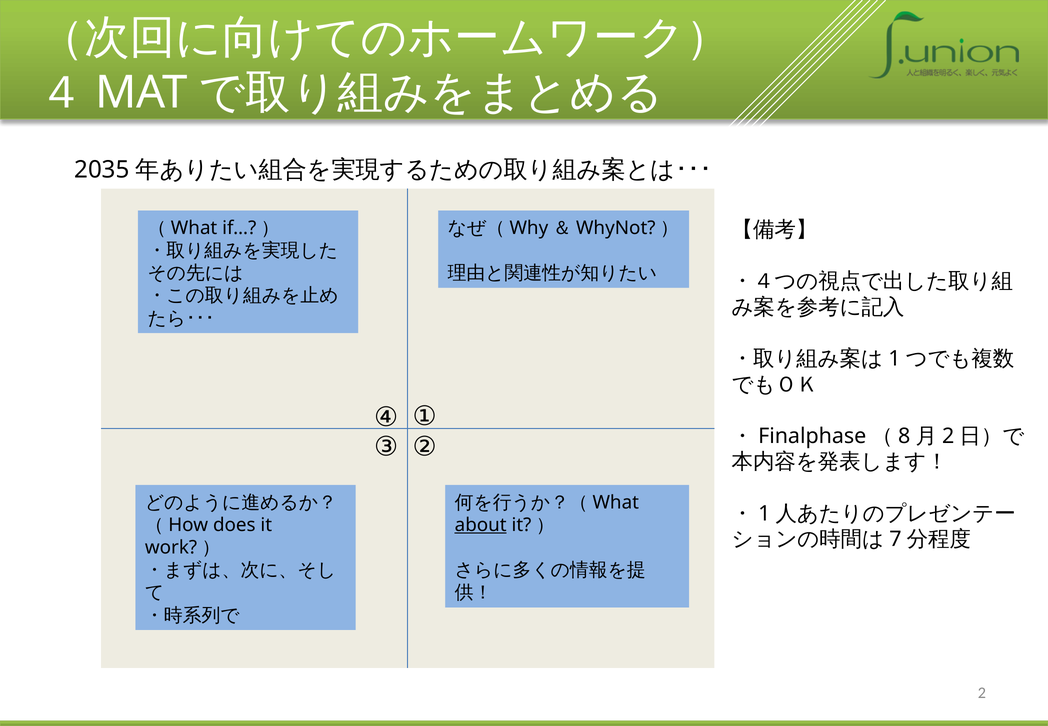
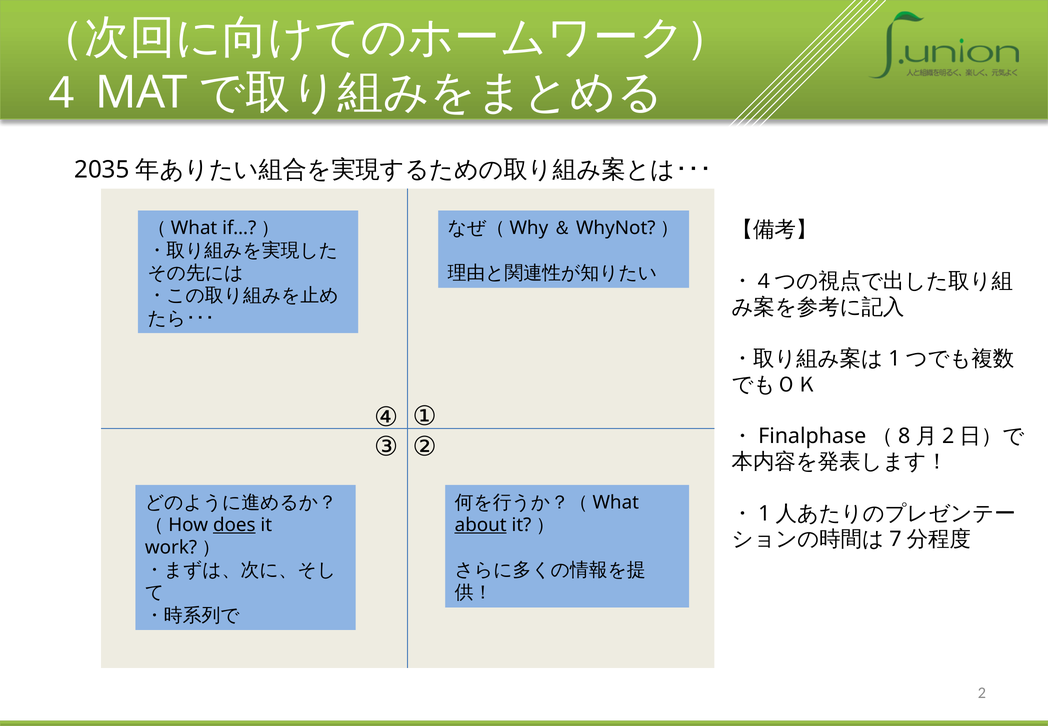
does underline: none -> present
